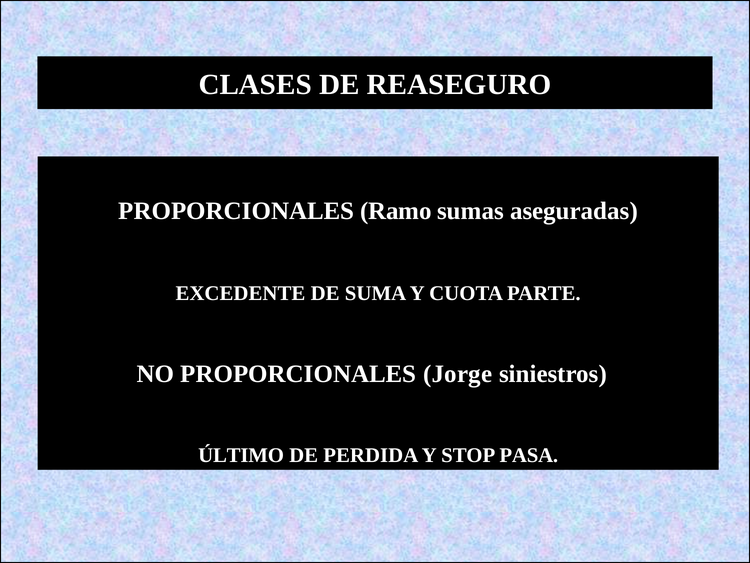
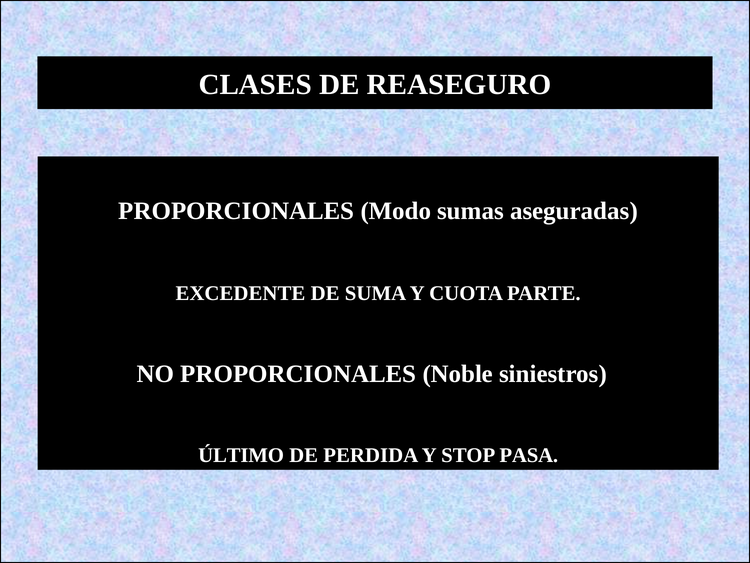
Ramo: Ramo -> Modo
Jorge: Jorge -> Noble
